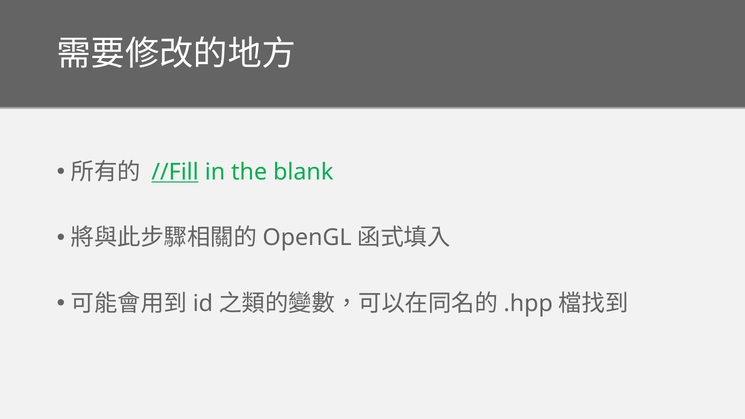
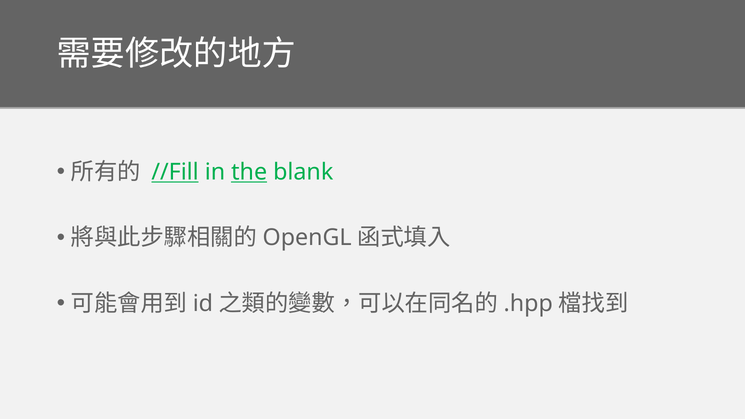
the underline: none -> present
